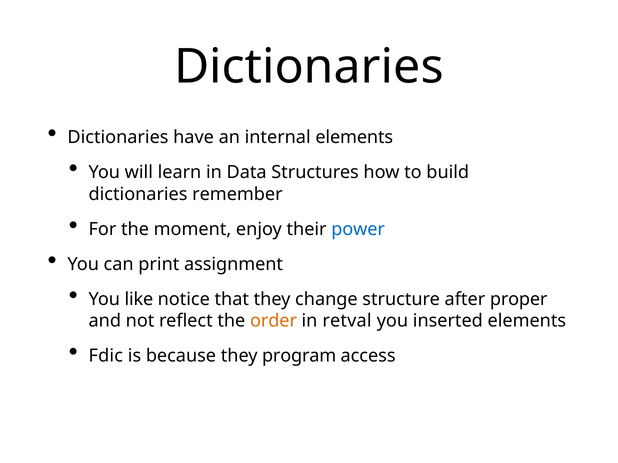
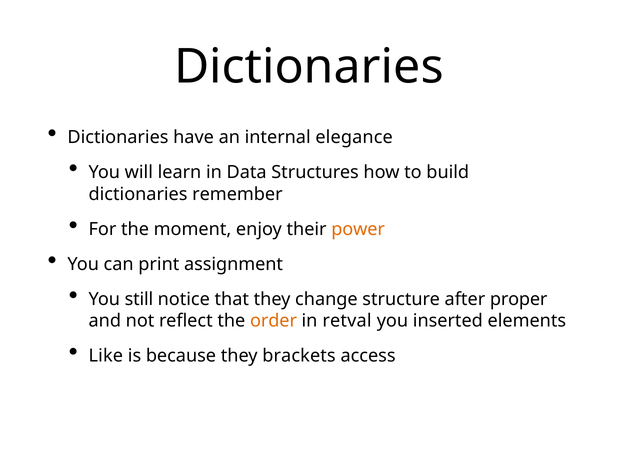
internal elements: elements -> elegance
power colour: blue -> orange
like: like -> still
Fdic: Fdic -> Like
program: program -> brackets
